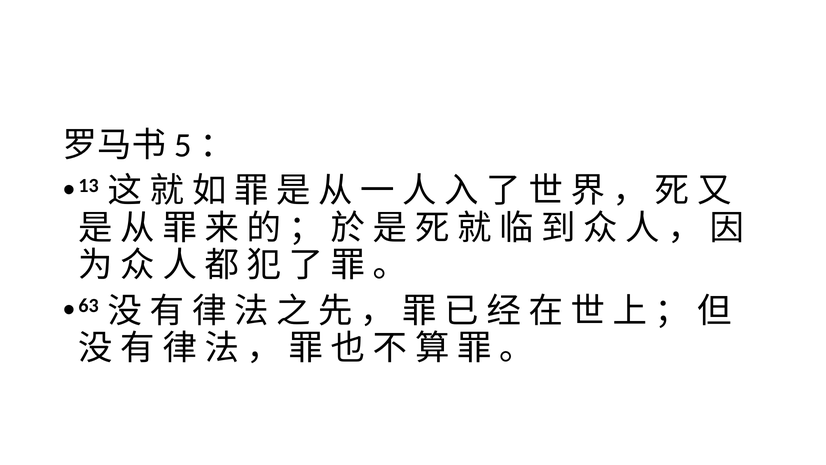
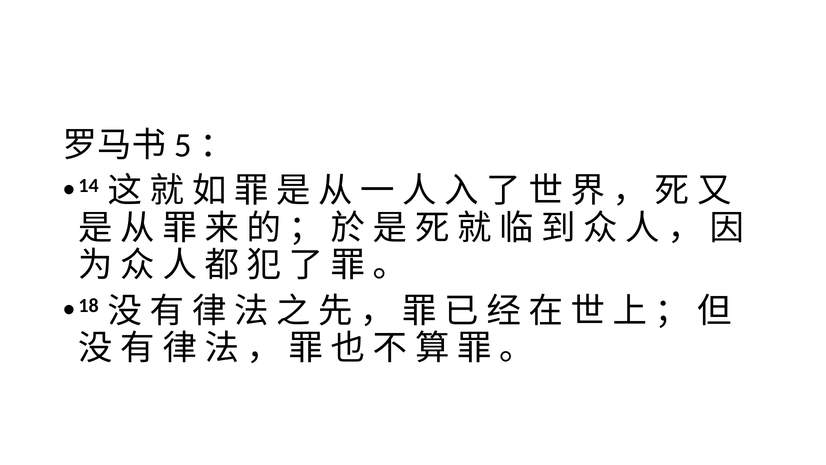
13: 13 -> 14
63: 63 -> 18
